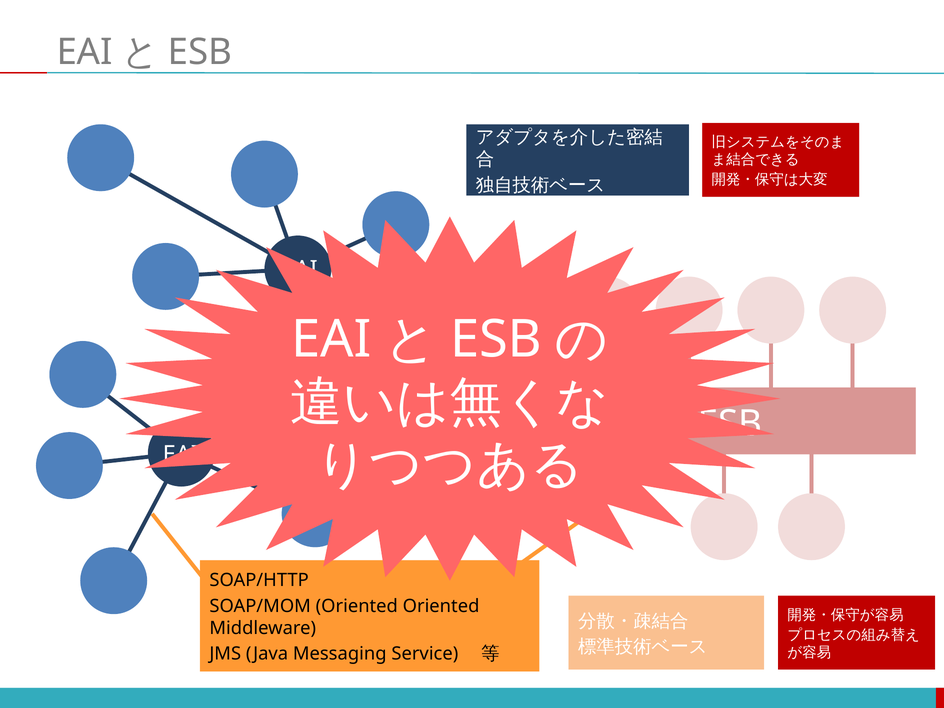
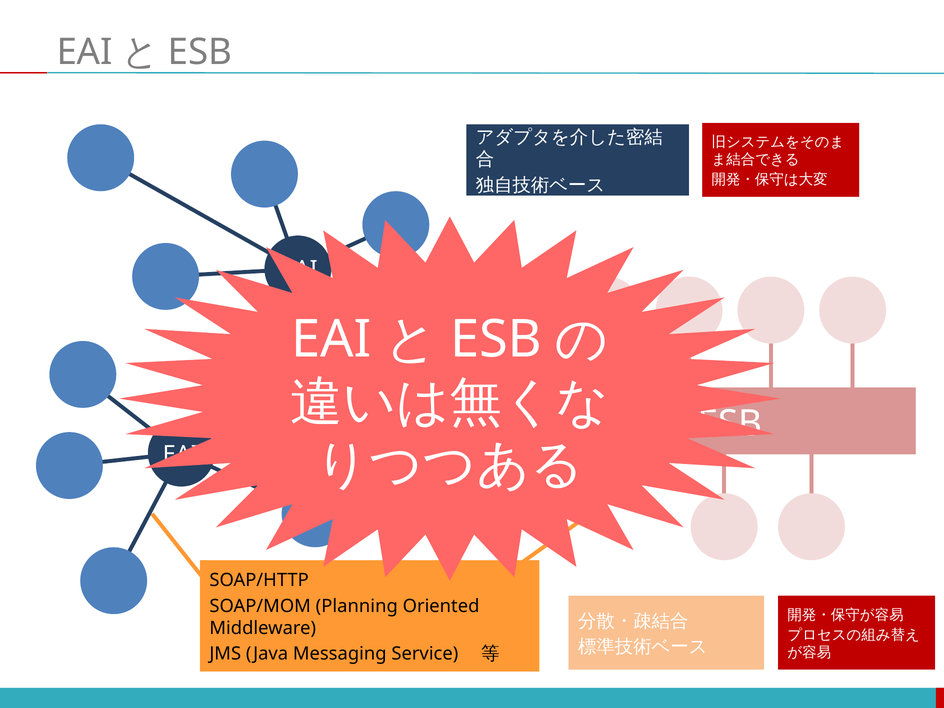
SOAP/MOM Oriented: Oriented -> Planning
